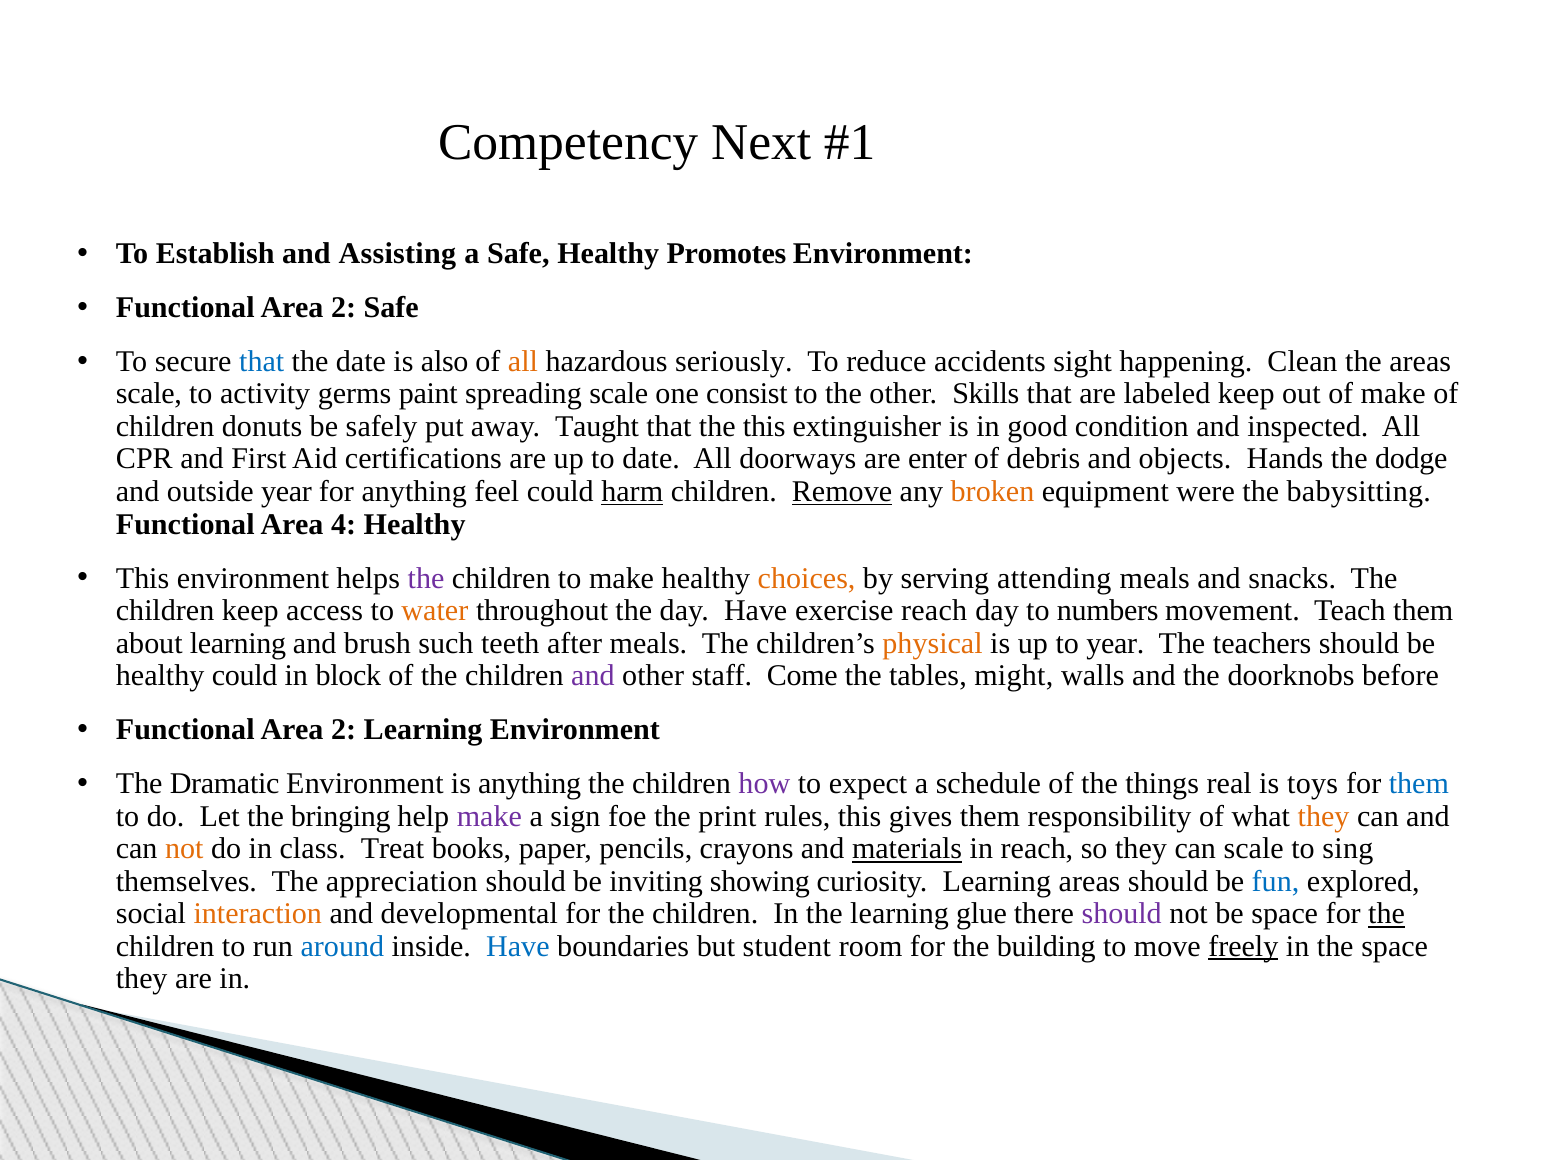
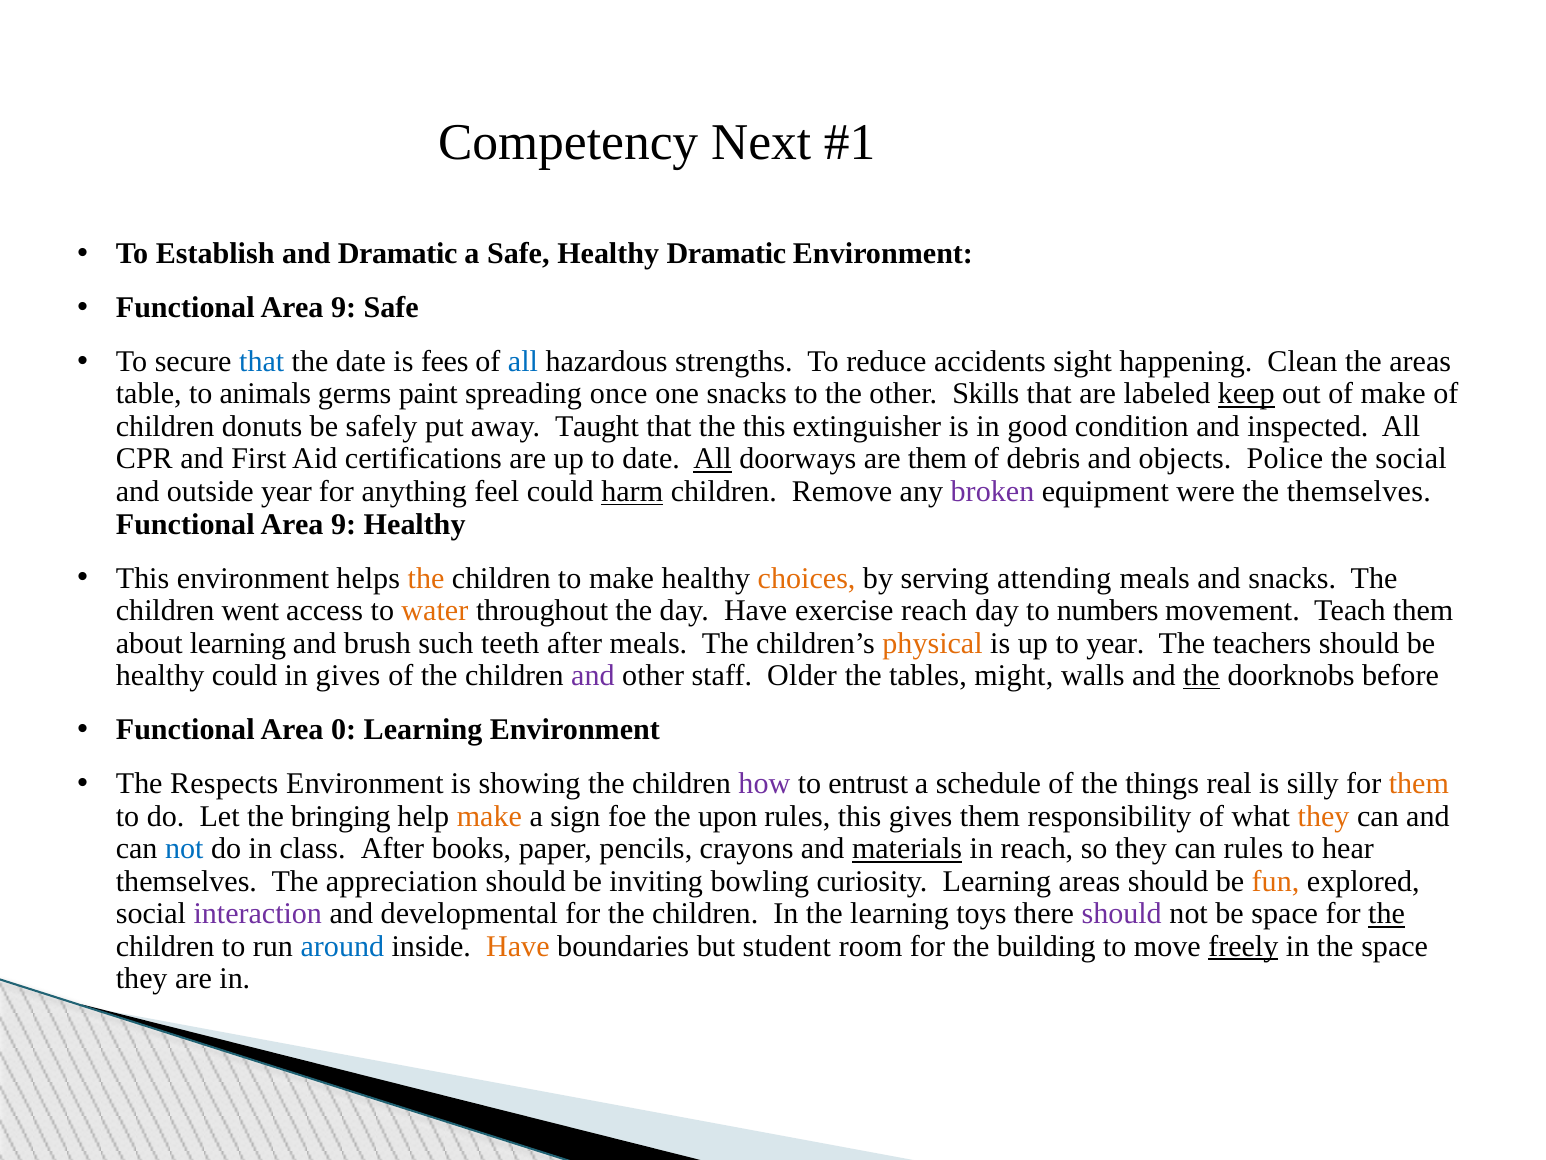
and Assisting: Assisting -> Dramatic
Healthy Promotes: Promotes -> Dramatic
2 at (344, 307): 2 -> 9
also: also -> fees
all at (523, 361) colour: orange -> blue
seriously: seriously -> strengths
scale at (149, 394): scale -> table
activity: activity -> animals
spreading scale: scale -> once
one consist: consist -> snacks
keep at (1246, 394) underline: none -> present
All at (713, 459) underline: none -> present
are enter: enter -> them
Hands: Hands -> Police
the dodge: dodge -> social
Remove underline: present -> none
broken colour: orange -> purple
the babysitting: babysitting -> themselves
4 at (344, 524): 4 -> 9
the at (426, 578) colour: purple -> orange
children keep: keep -> went
in block: block -> gives
Come: Come -> Older
the at (1201, 675) underline: none -> present
2 at (344, 729): 2 -> 0
Dramatic: Dramatic -> Respects
is anything: anything -> showing
expect: expect -> entrust
toys: toys -> silly
them at (1419, 783) colour: blue -> orange
make at (489, 816) colour: purple -> orange
print: print -> upon
not at (184, 848) colour: orange -> blue
class Treat: Treat -> After
can scale: scale -> rules
sing: sing -> hear
showing: showing -> bowling
fun colour: blue -> orange
interaction colour: orange -> purple
glue: glue -> toys
Have at (518, 946) colour: blue -> orange
